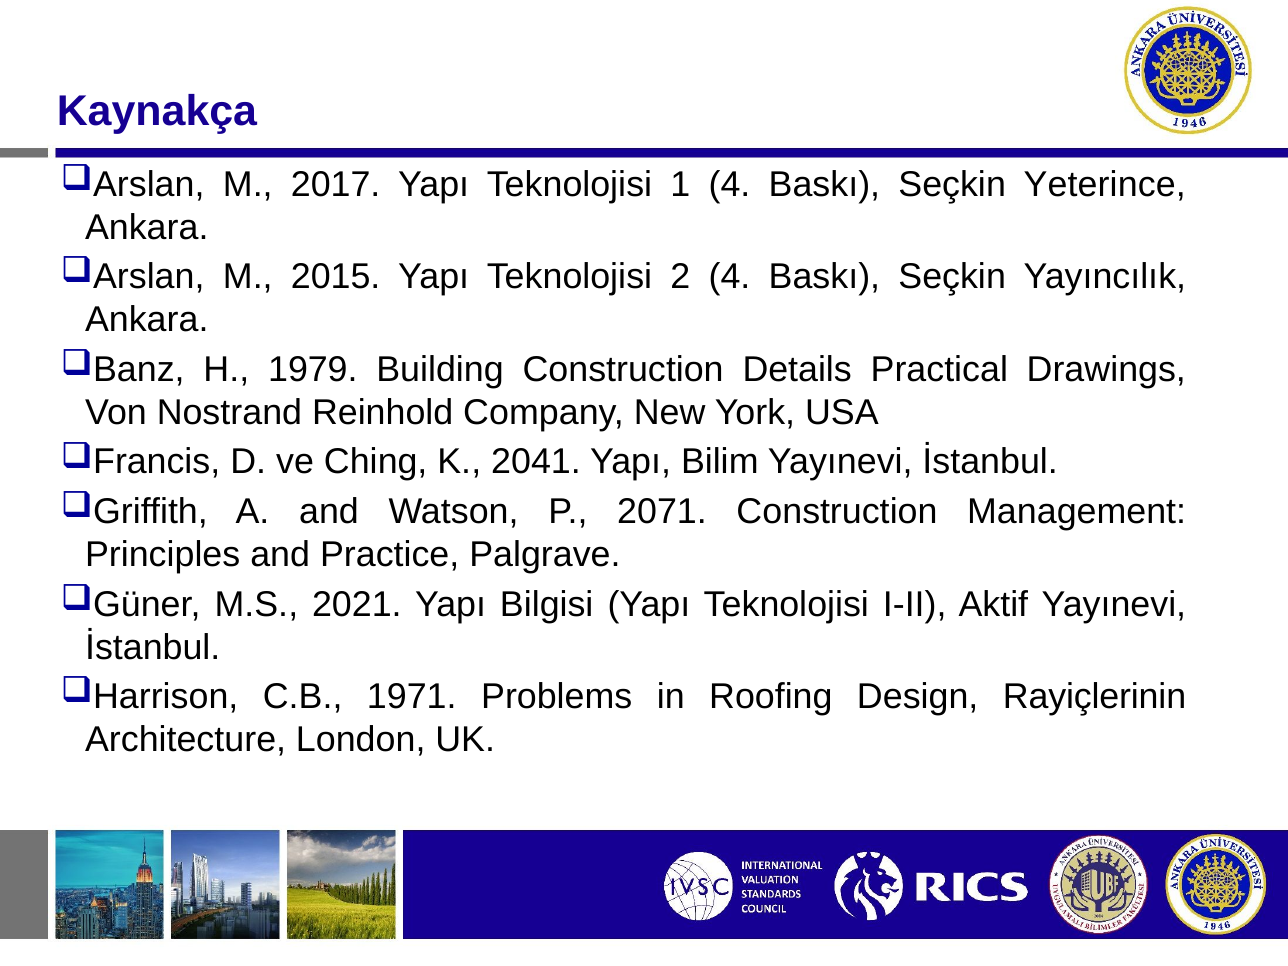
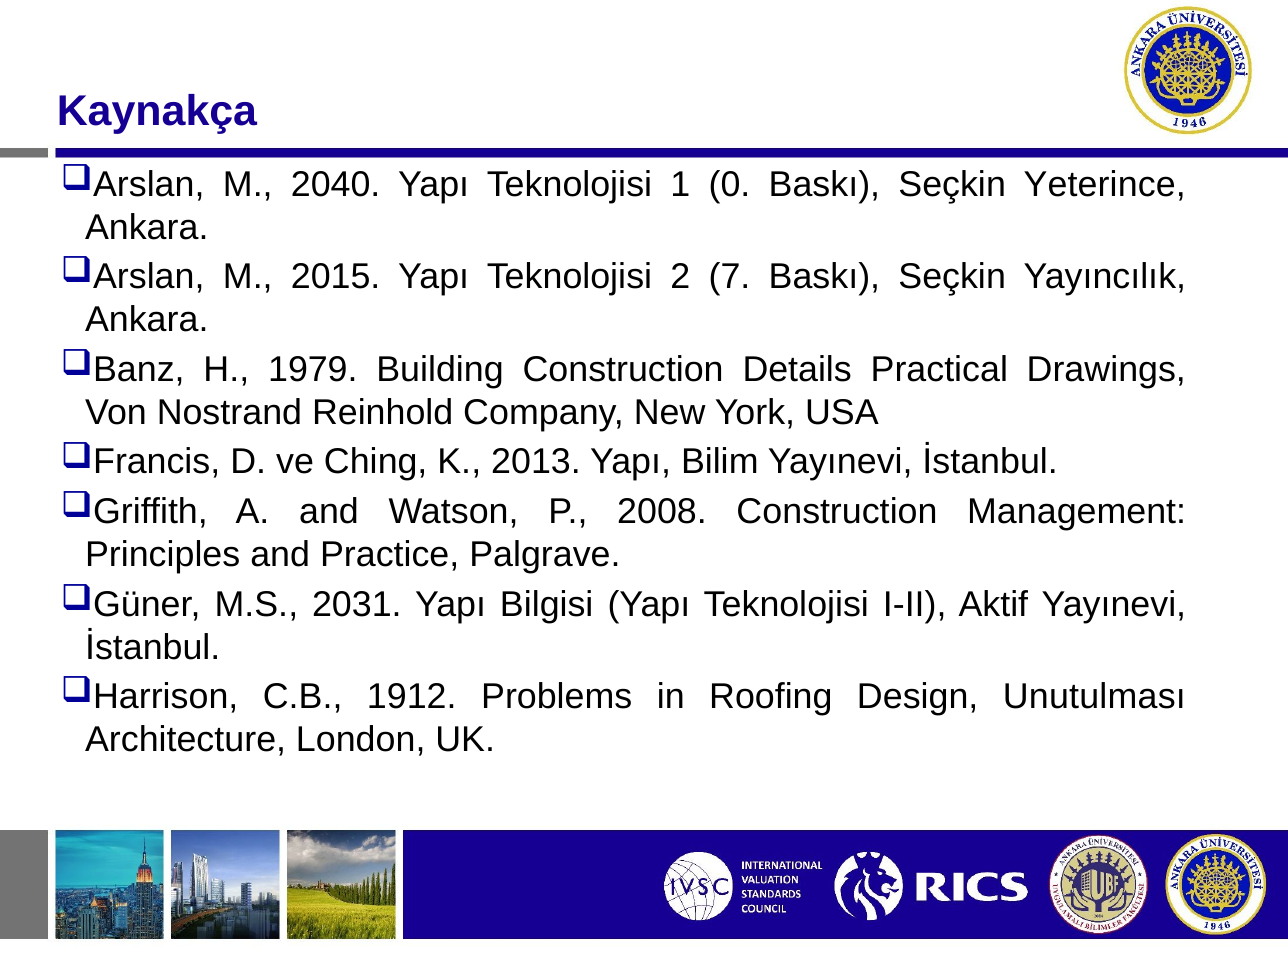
2017: 2017 -> 2040
1 4: 4 -> 0
2 4: 4 -> 7
2041: 2041 -> 2013
2071: 2071 -> 2008
2021: 2021 -> 2031
1971: 1971 -> 1912
Rayiçlerinin: Rayiçlerinin -> Unutulması
